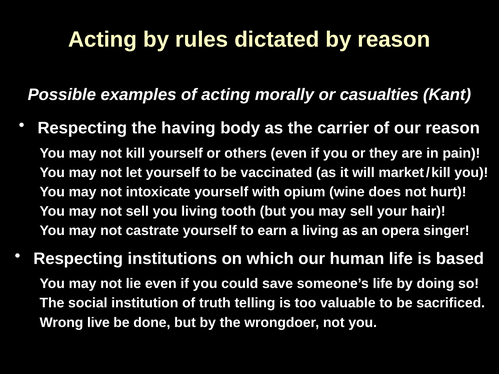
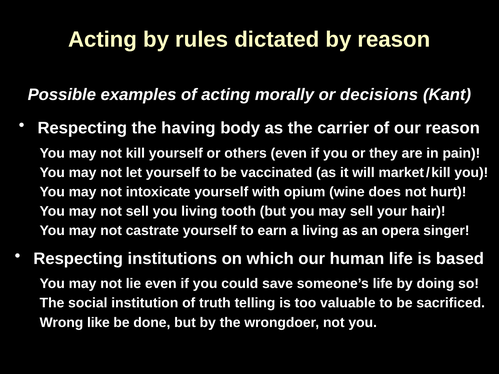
casualties: casualties -> decisions
live: live -> like
